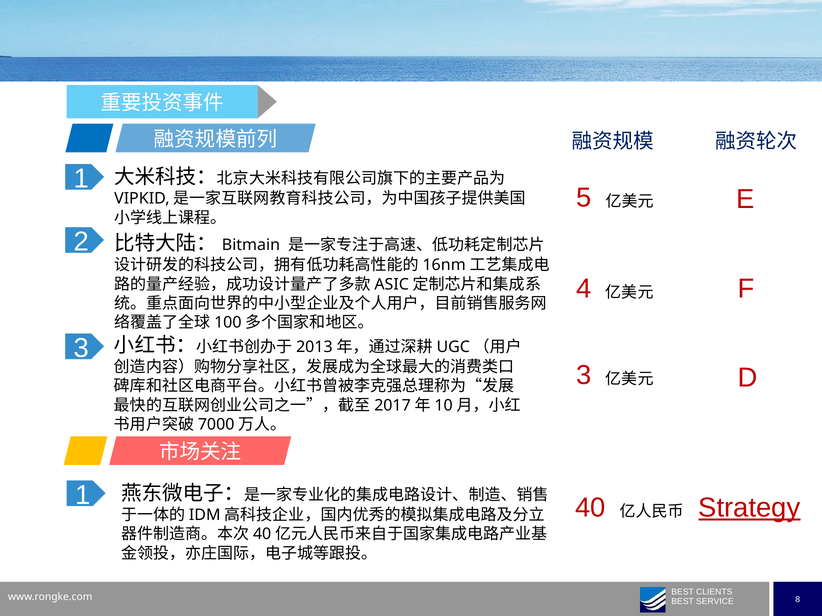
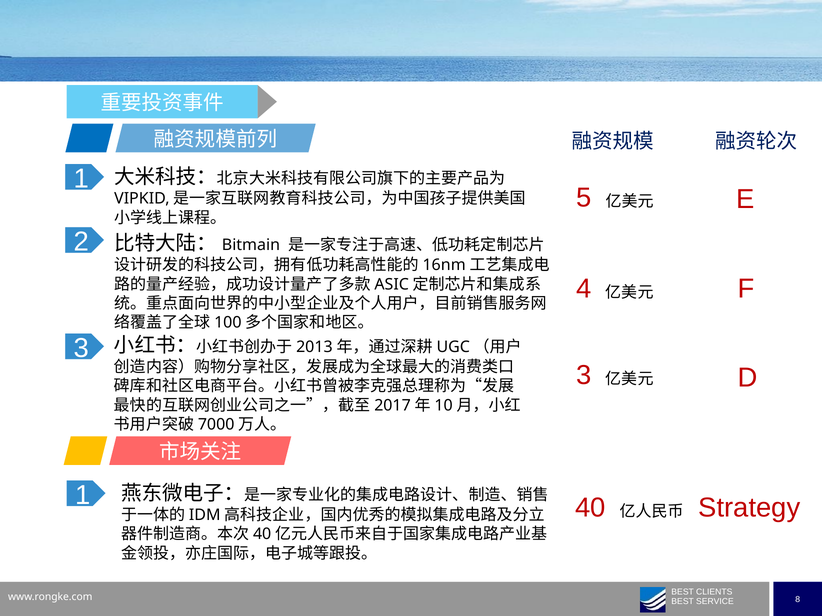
Strategy underline: present -> none
